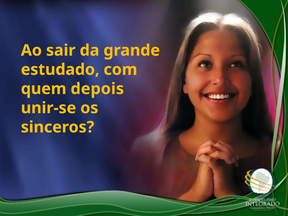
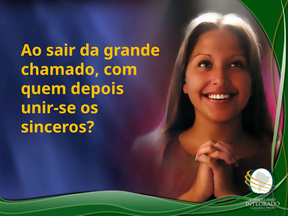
estudado: estudado -> chamado
